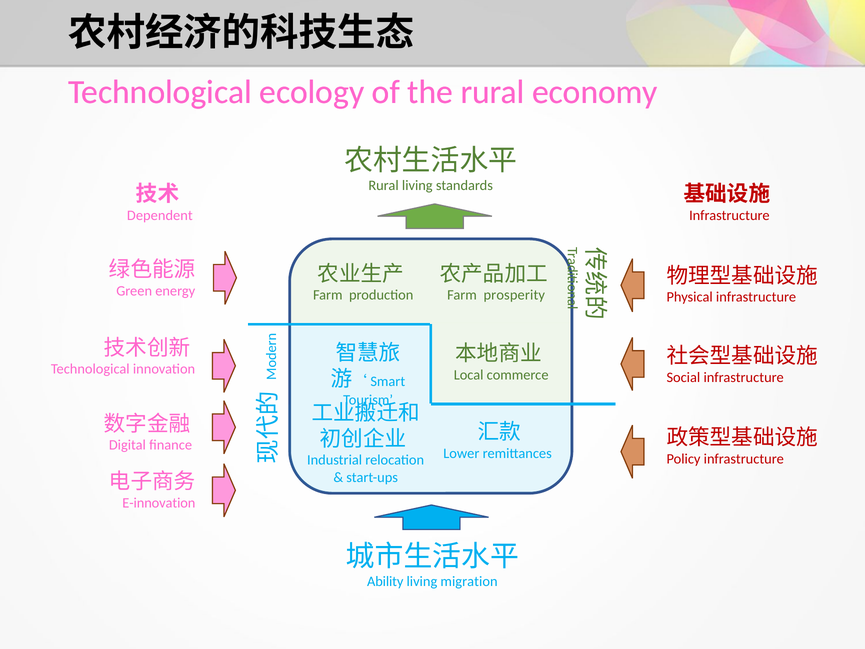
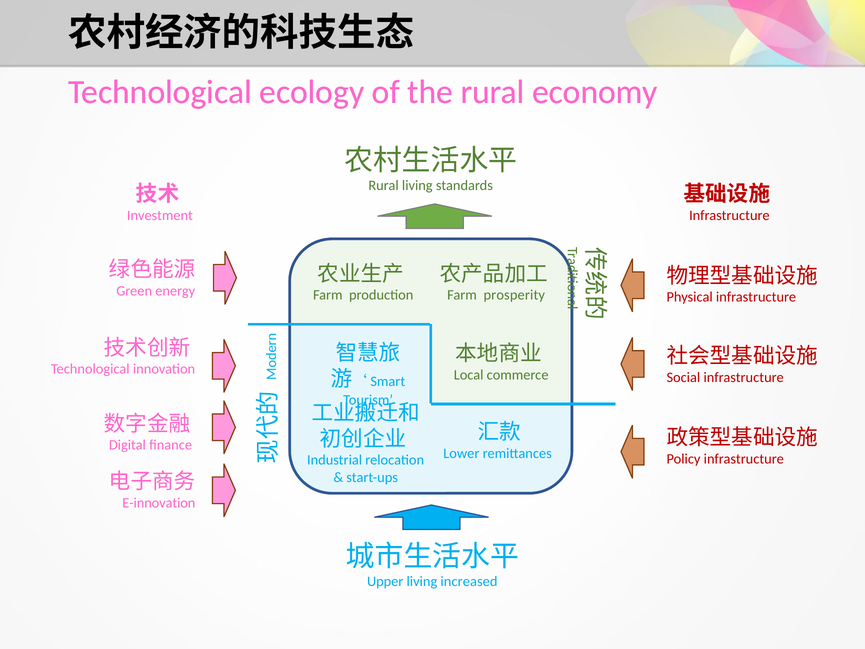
Dependent: Dependent -> Investment
Ability: Ability -> Upper
migration: migration -> increased
